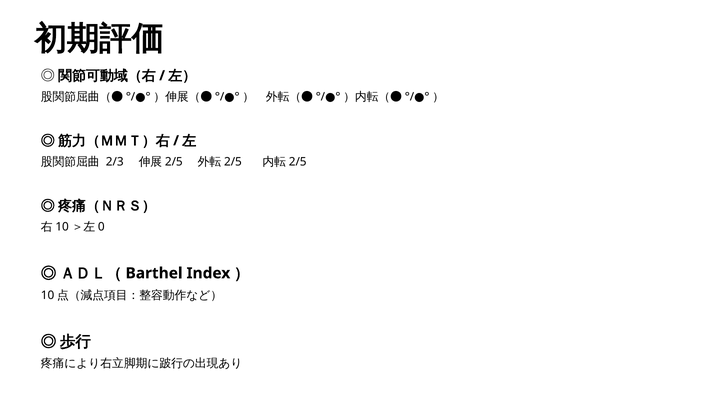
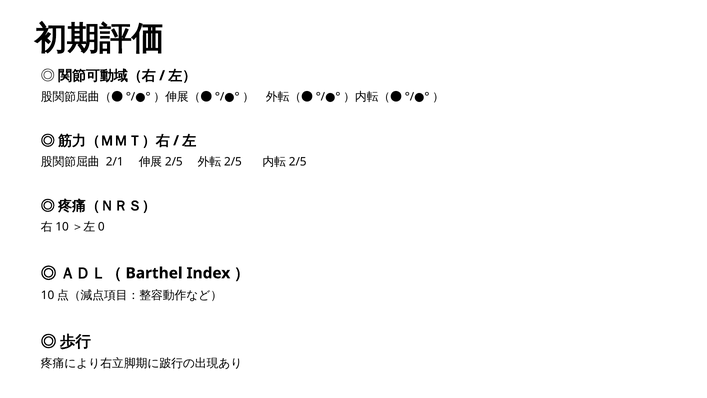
2/3: 2/3 -> 2/1
